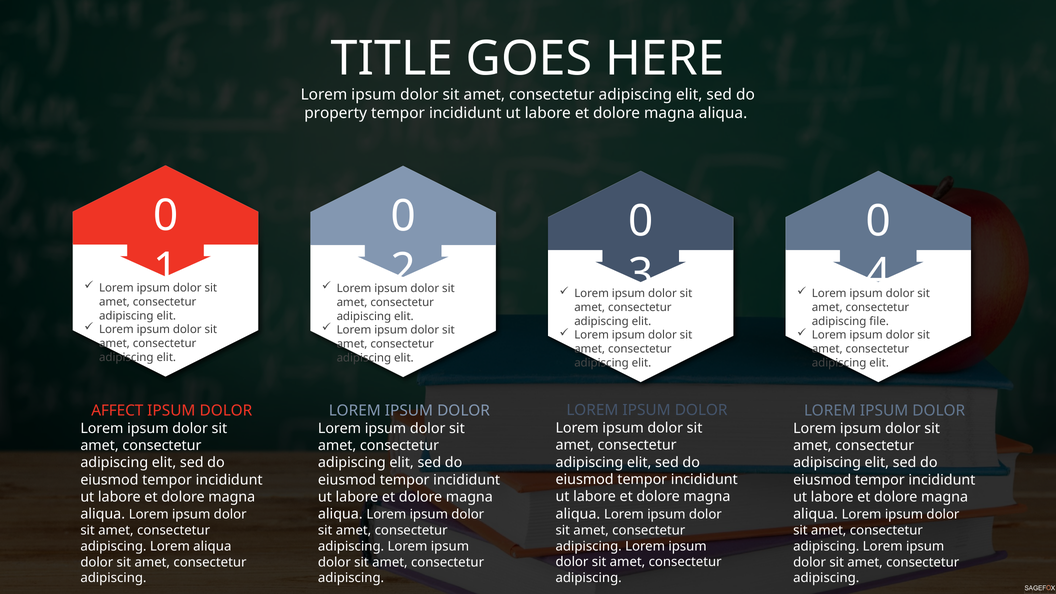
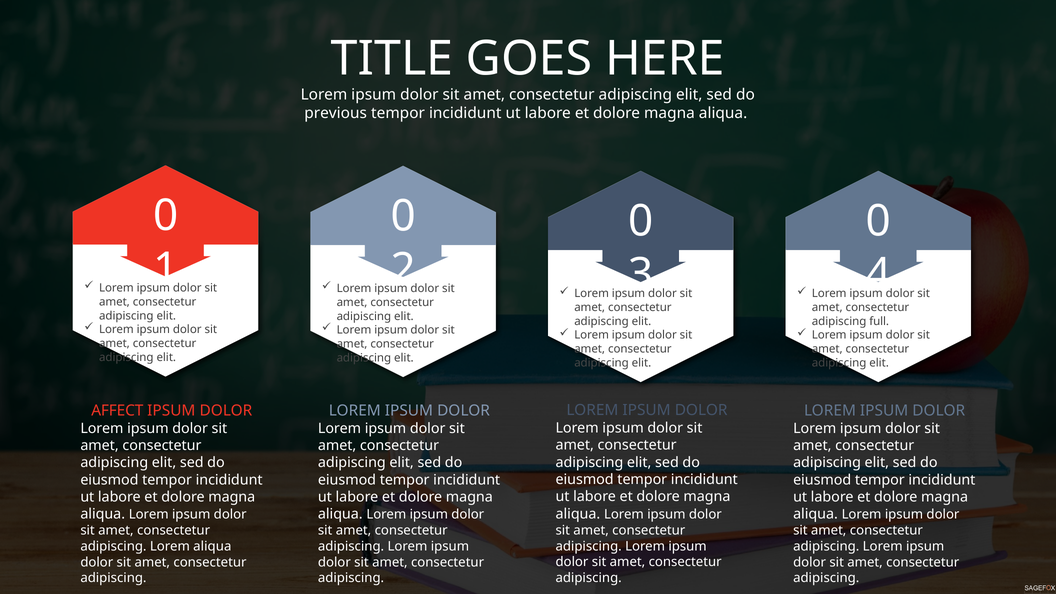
property: property -> previous
file: file -> full
